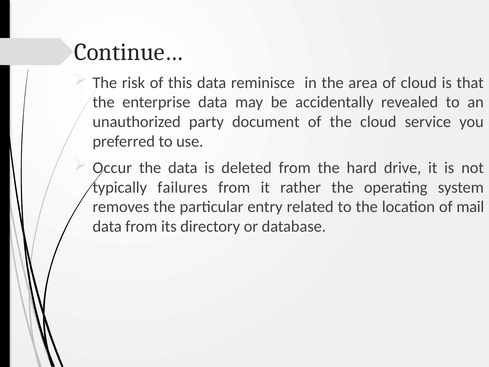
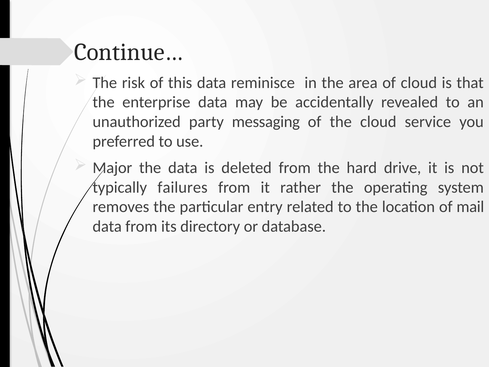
document: document -> messaging
Occur: Occur -> Major
